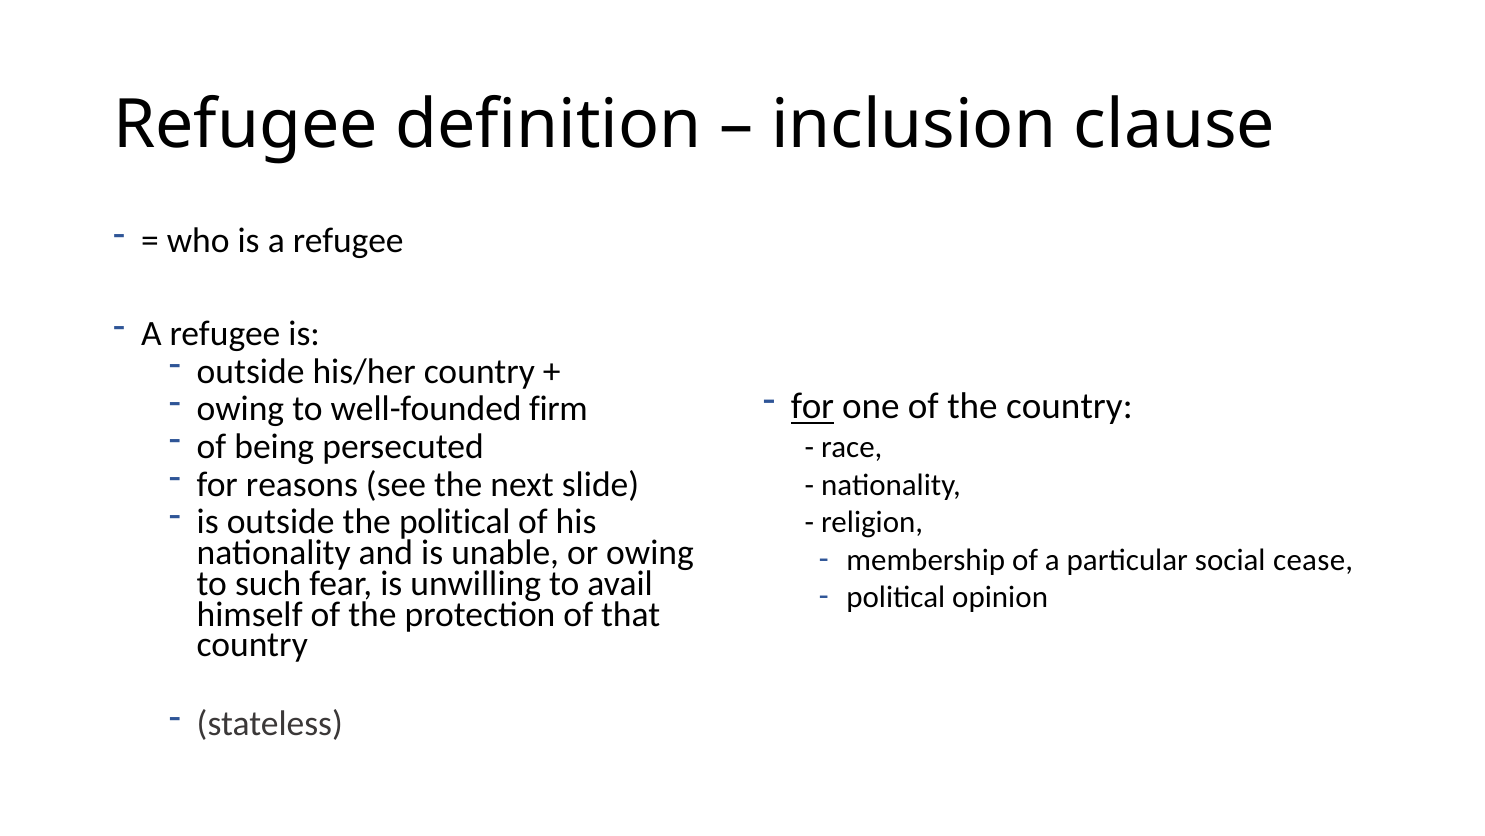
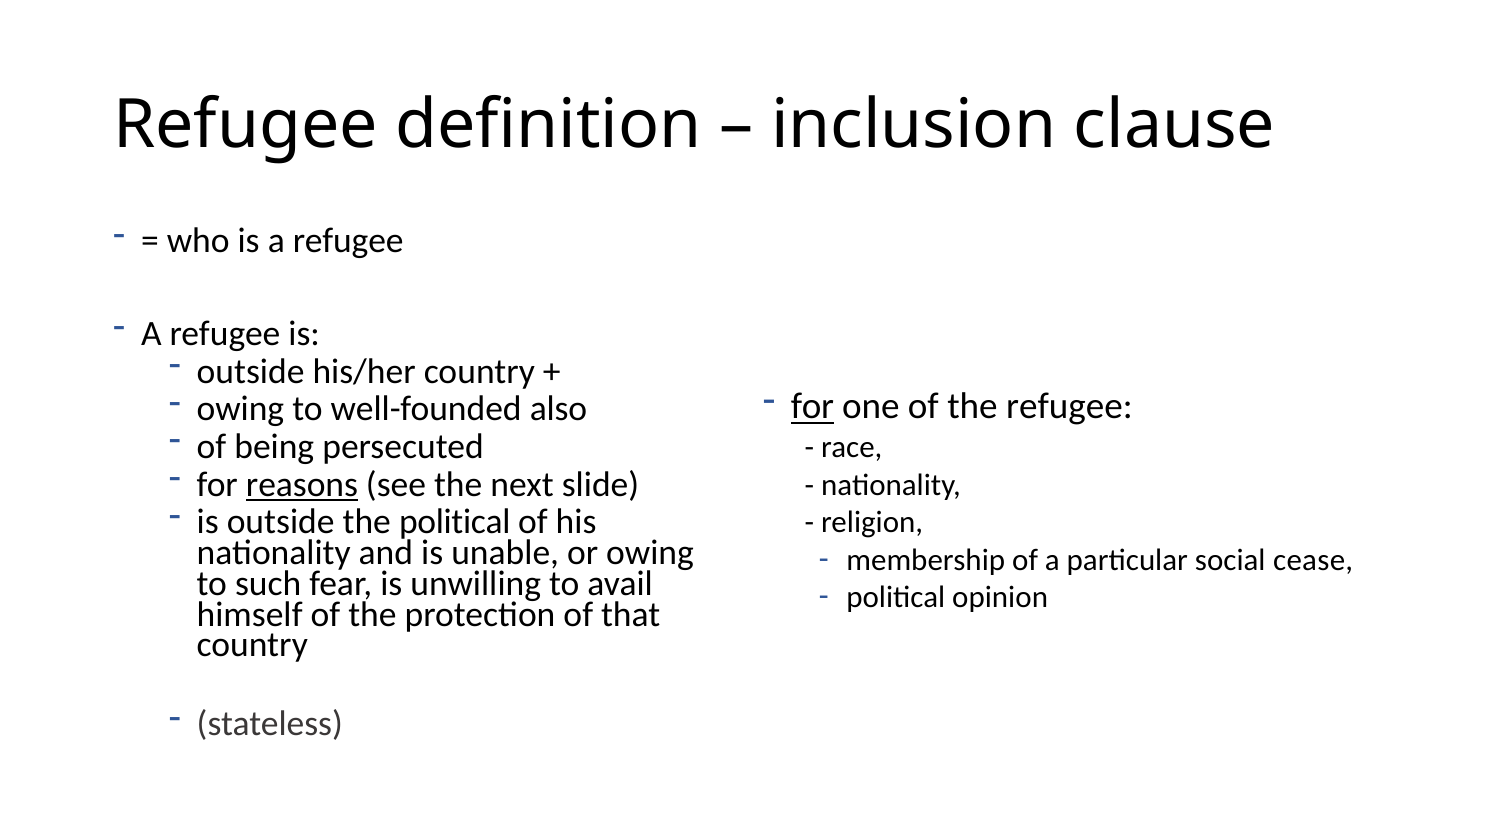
the country: country -> refugee
firm: firm -> also
reasons underline: none -> present
